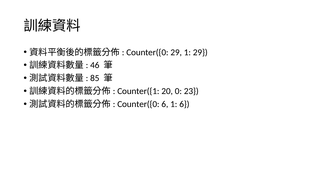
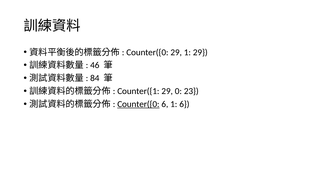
85: 85 -> 84
Counter({1 20: 20 -> 29
Counter({0 at (138, 104) underline: none -> present
